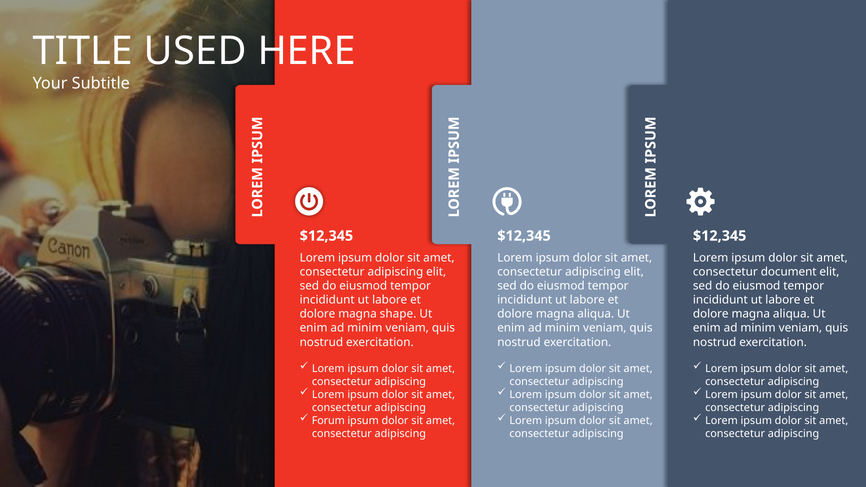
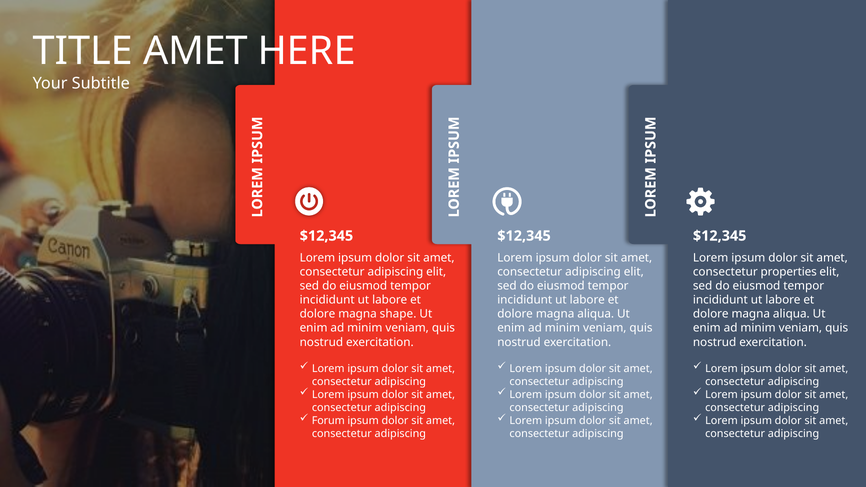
TITLE USED: USED -> AMET
document: document -> properties
